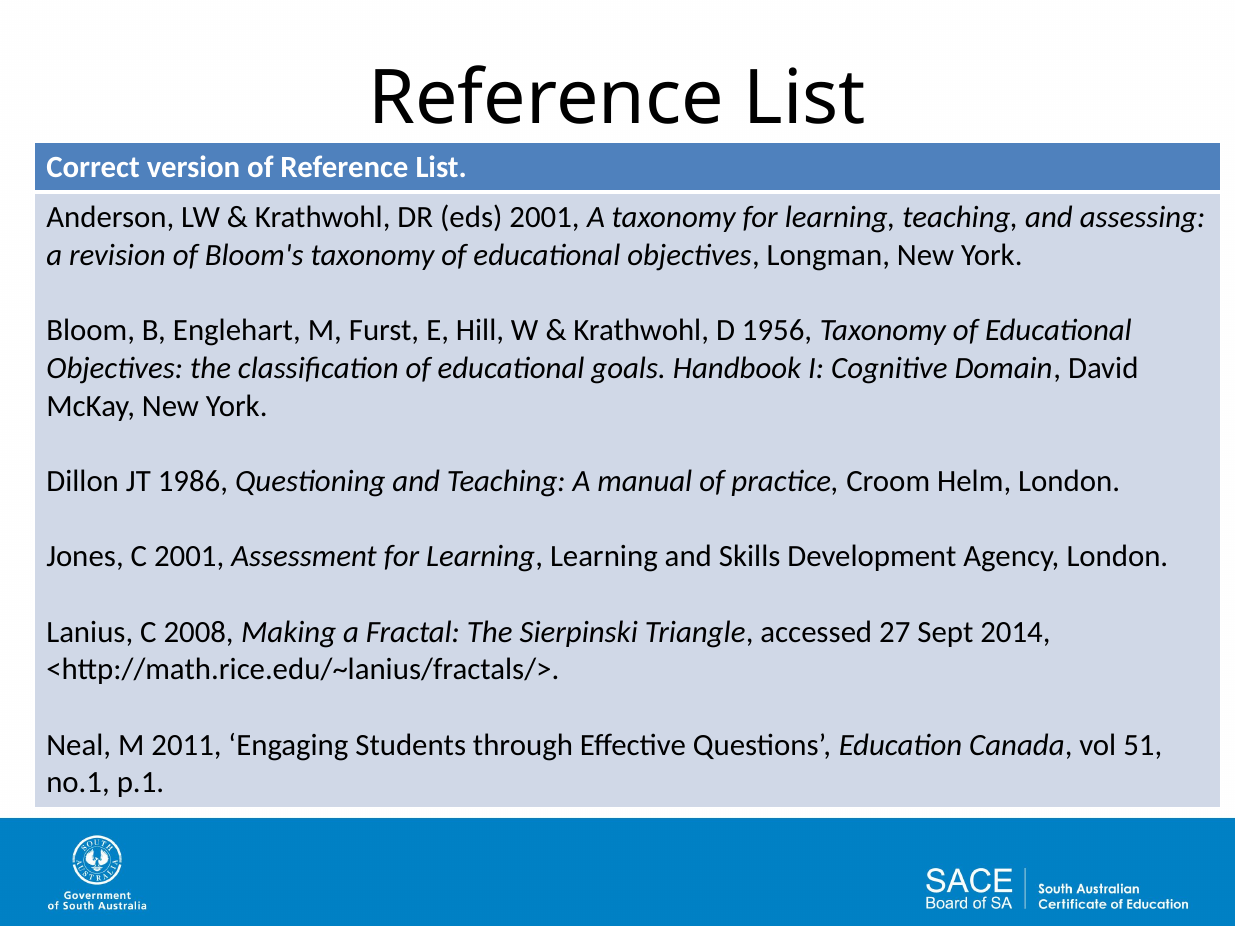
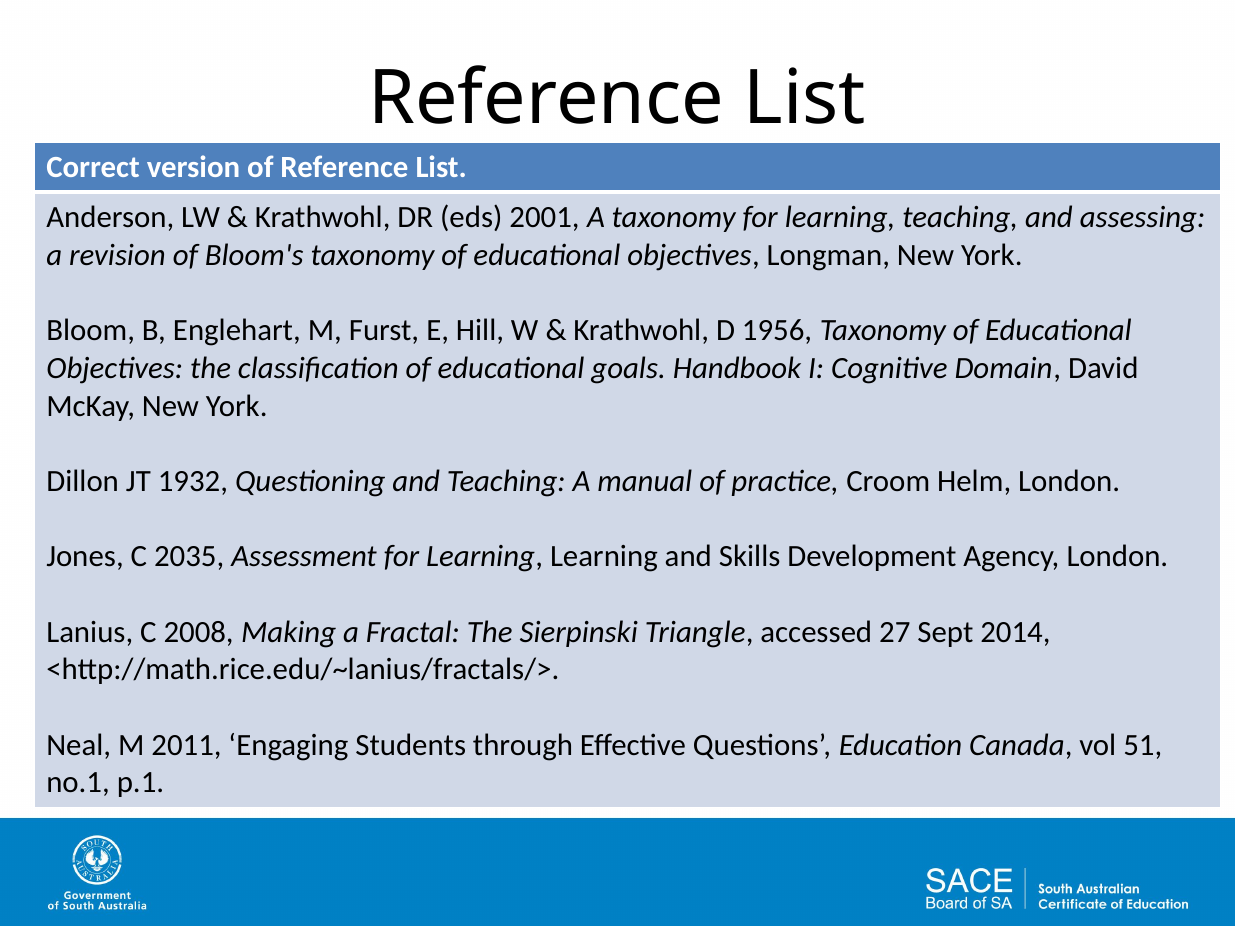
1986: 1986 -> 1932
C 2001: 2001 -> 2035
